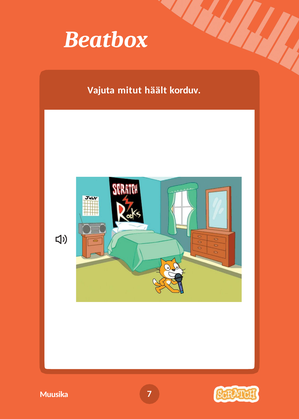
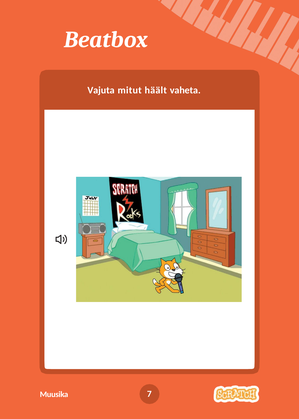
korduv: korduv -> vaheta
